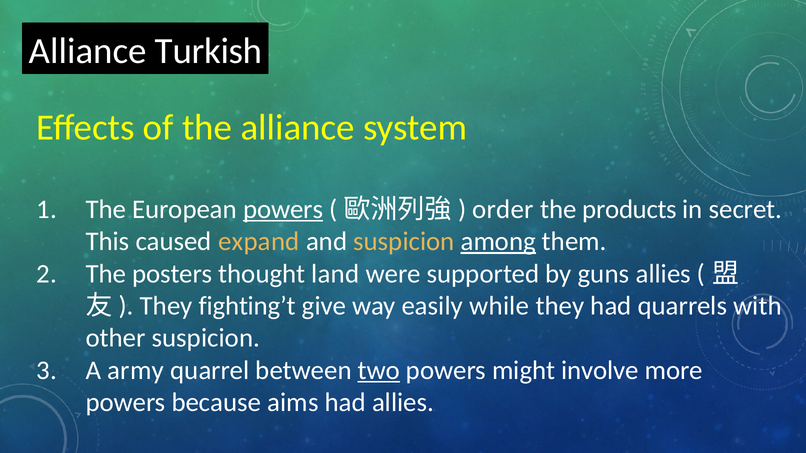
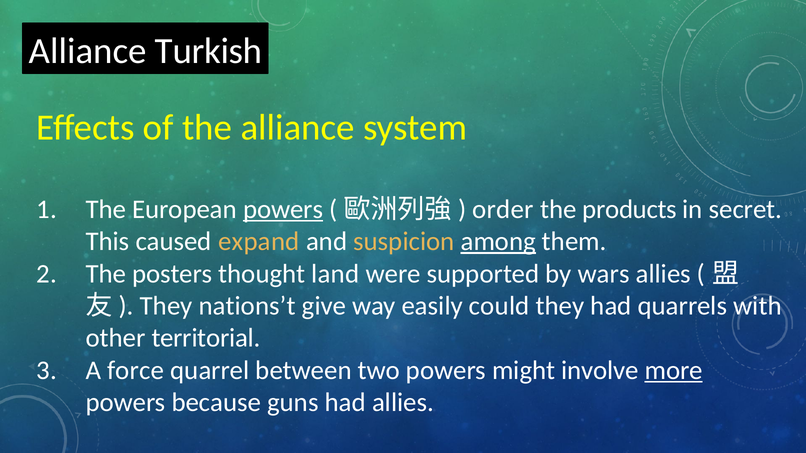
guns: guns -> wars
fighting’t: fighting’t -> nations’t
while: while -> could
other suspicion: suspicion -> territorial
army: army -> force
two underline: present -> none
more underline: none -> present
aims: aims -> guns
